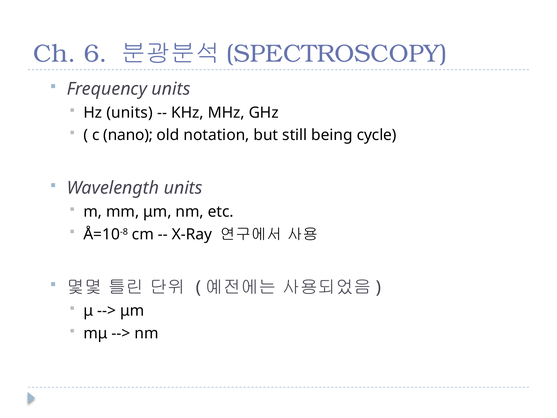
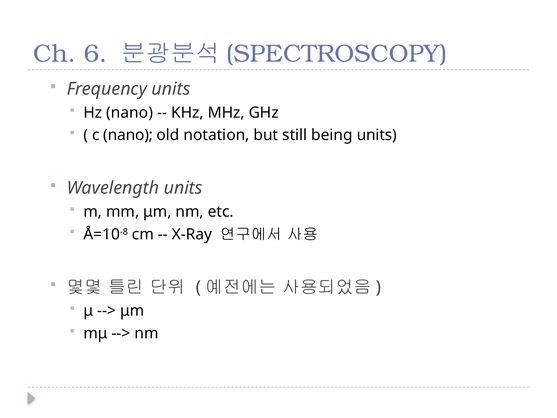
Hz units: units -> nano
being cycle: cycle -> units
